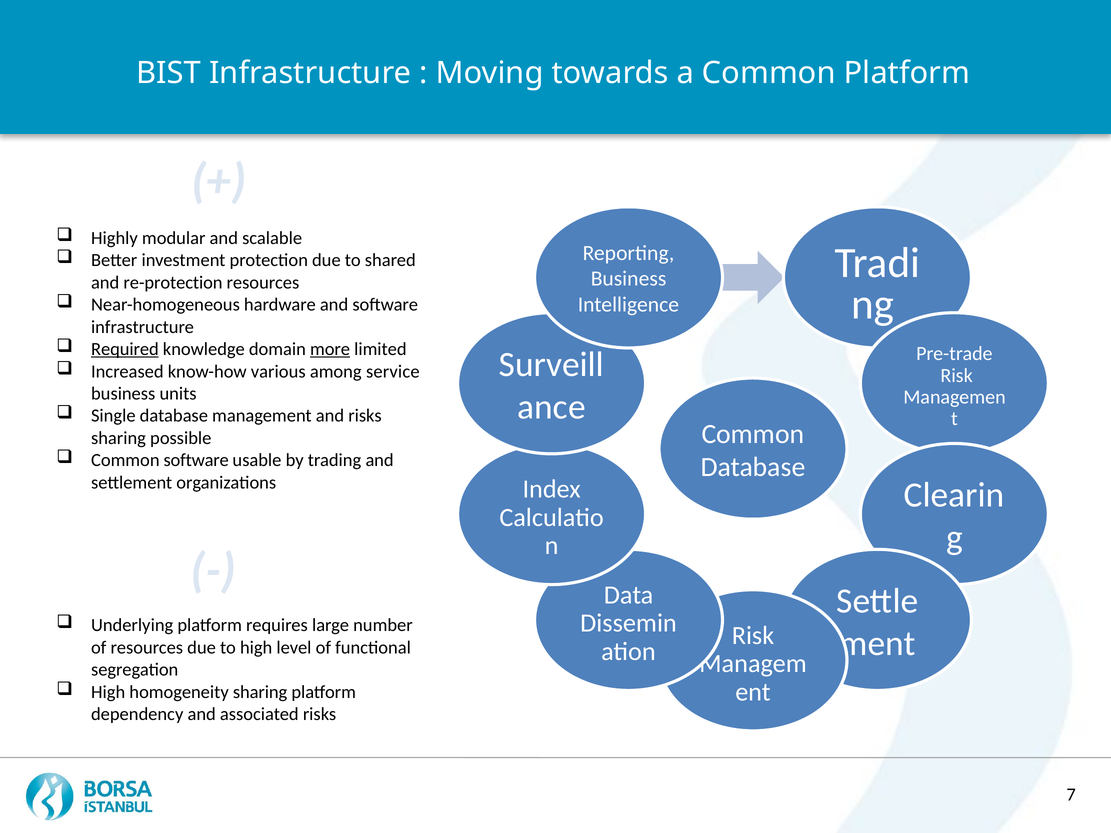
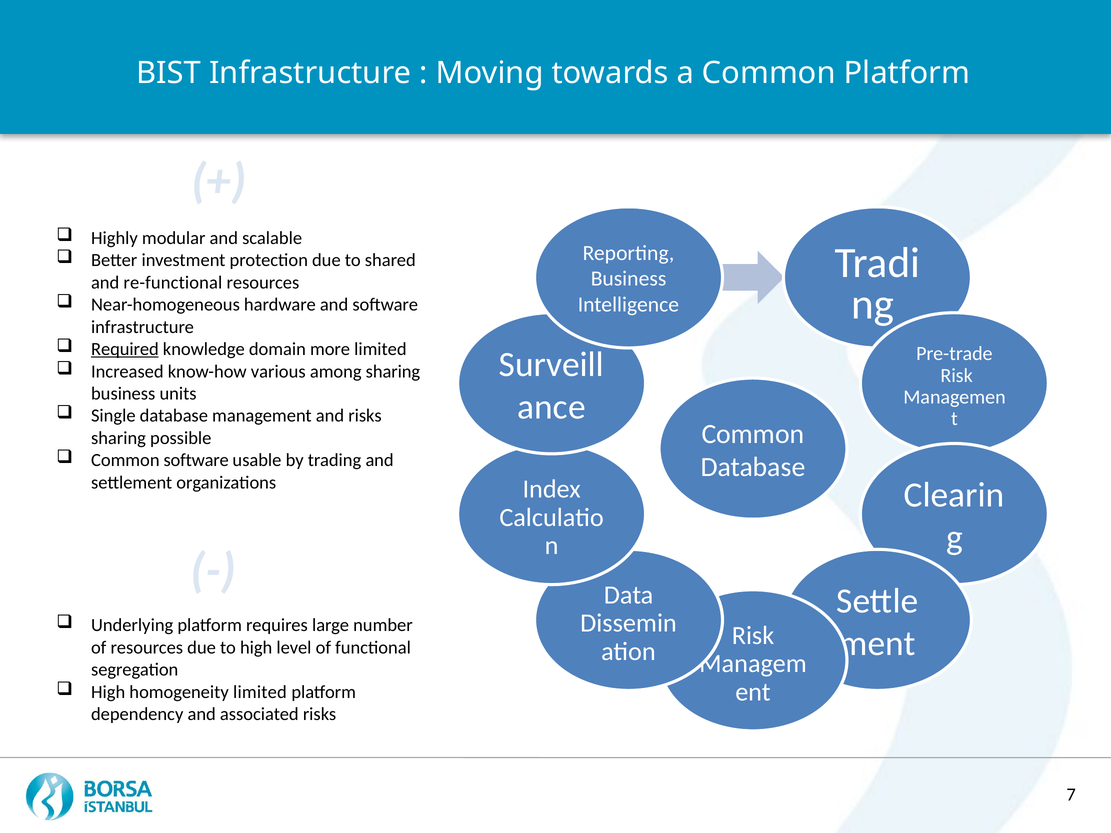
re-protection: re-protection -> re-functional
more underline: present -> none
among service: service -> sharing
homogeneity sharing: sharing -> limited
